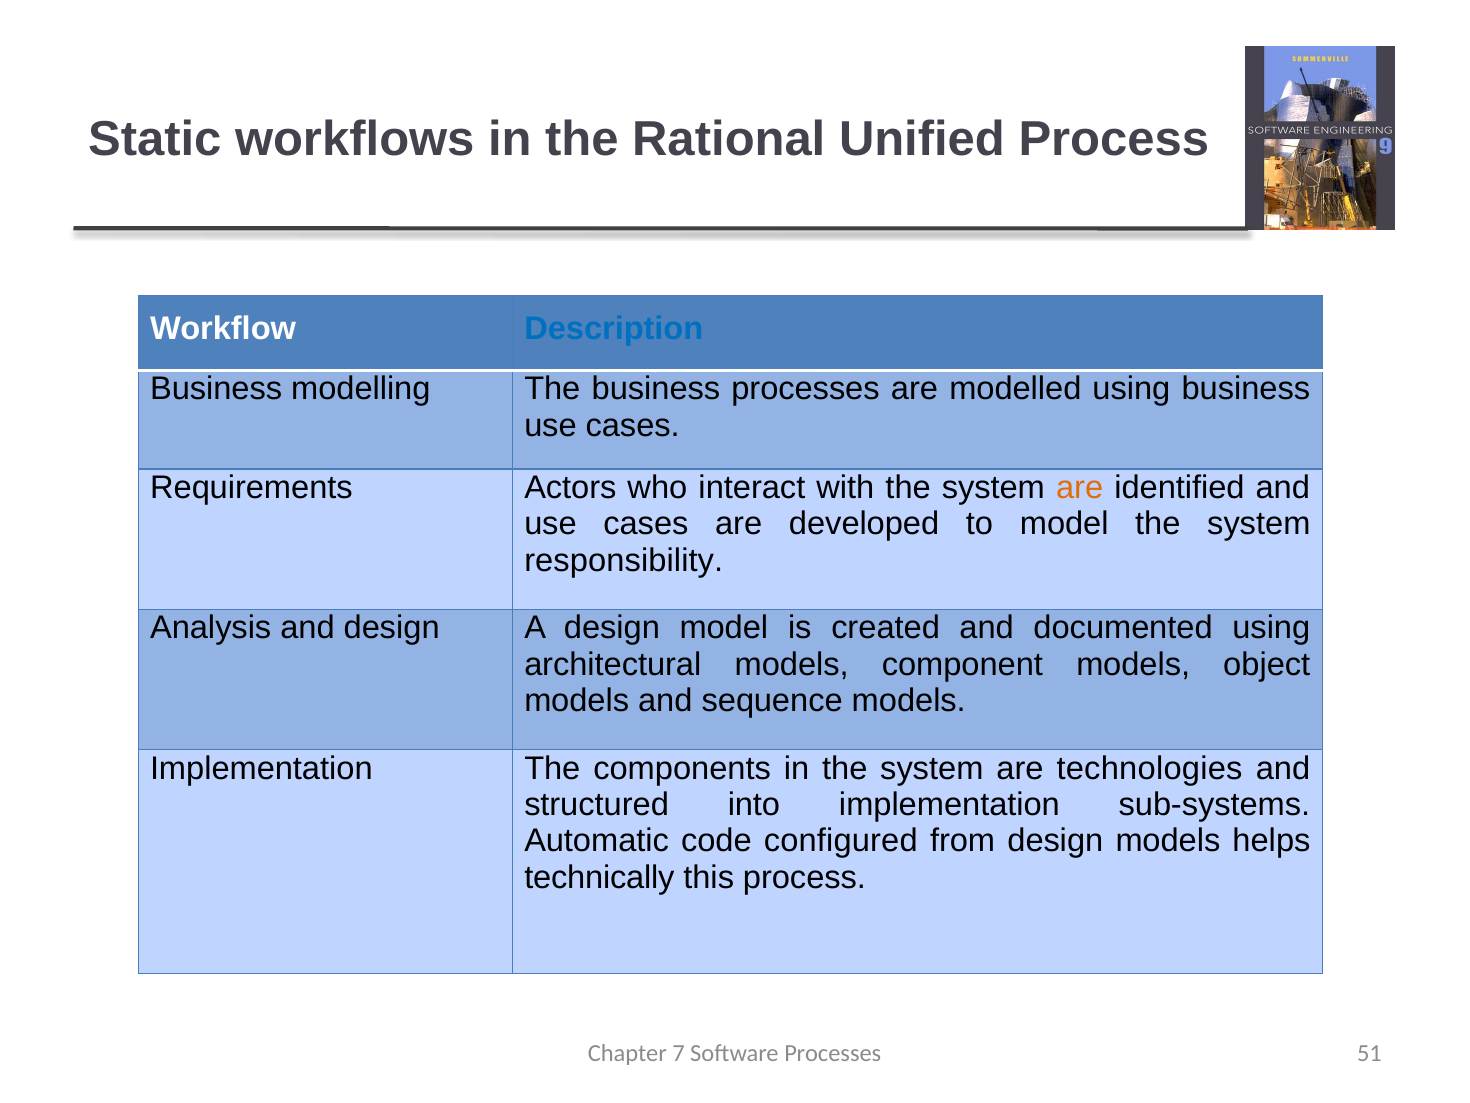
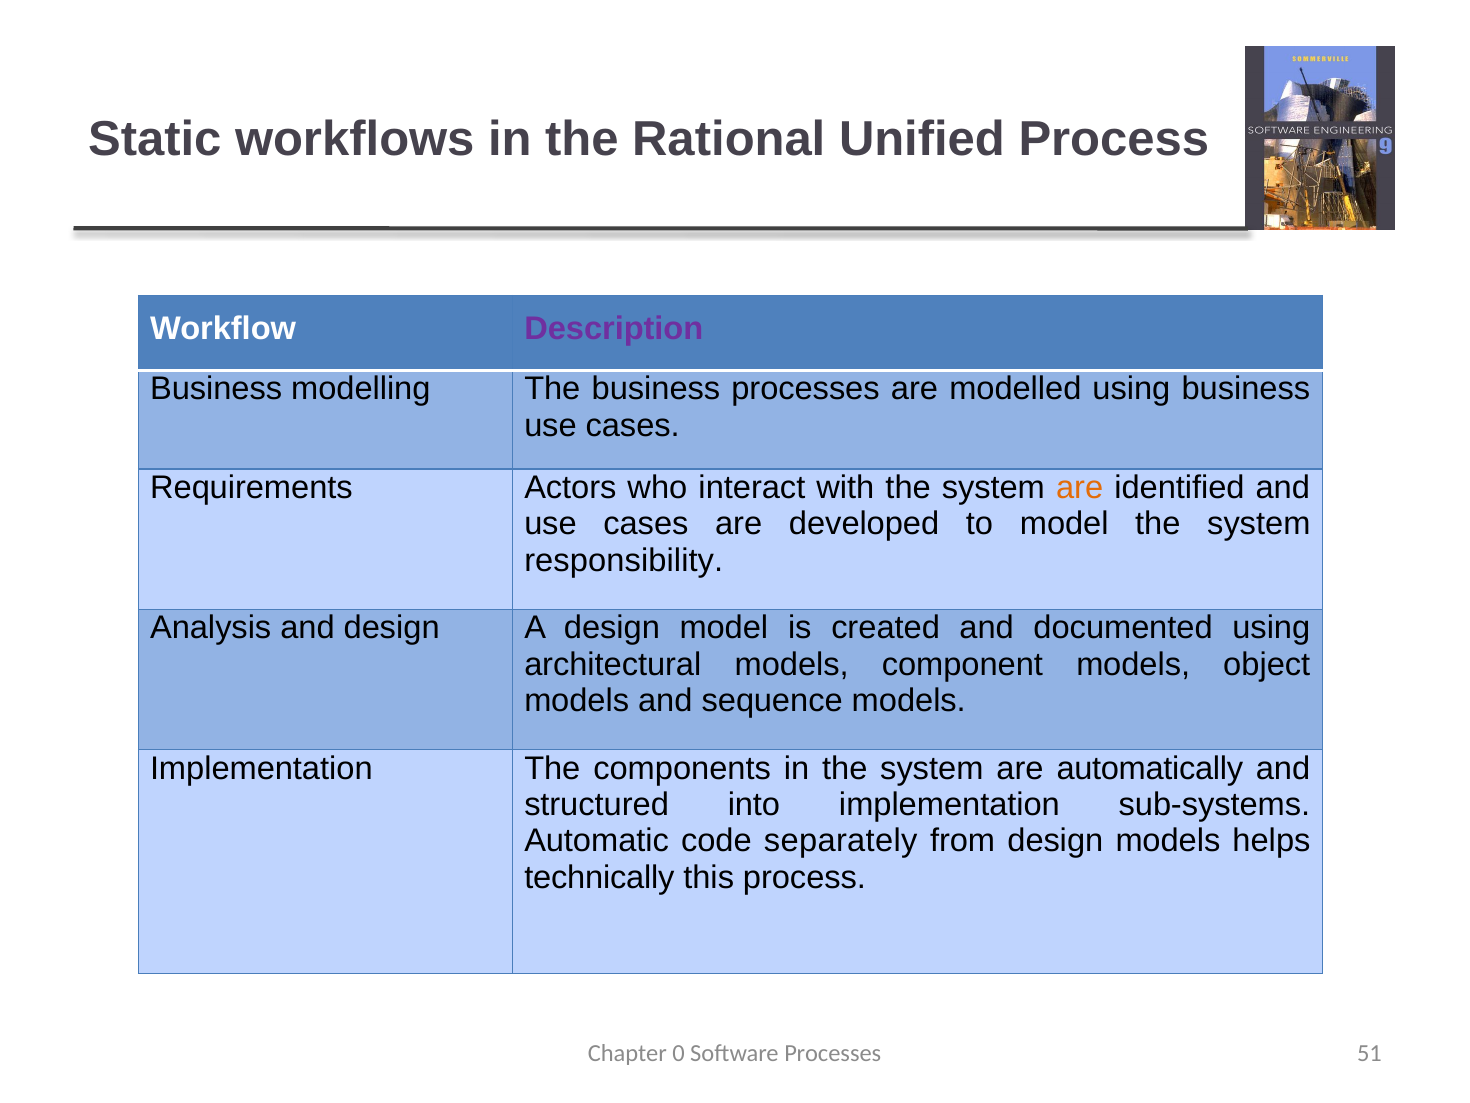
Description colour: blue -> purple
technologies: technologies -> automatically
configured: configured -> separately
7: 7 -> 0
